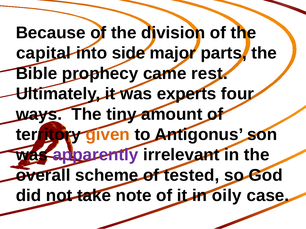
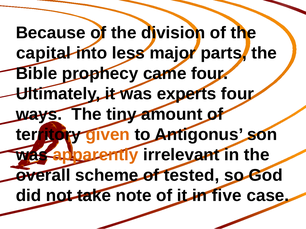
side: side -> less
came rest: rest -> four
apparently colour: purple -> orange
oily: oily -> five
